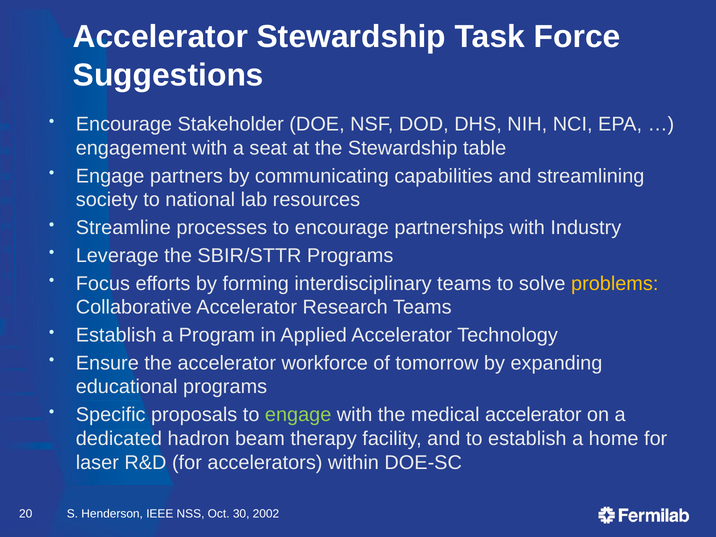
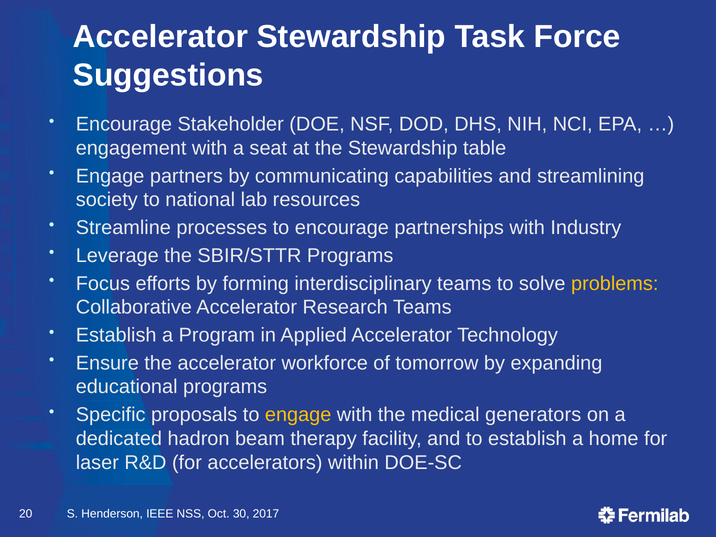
engage at (298, 415) colour: light green -> yellow
medical accelerator: accelerator -> generators
2002: 2002 -> 2017
